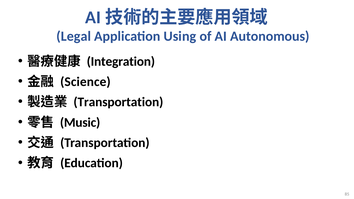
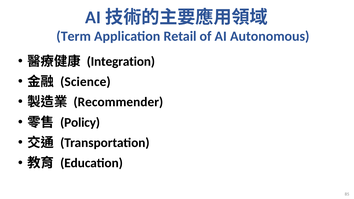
Legal: Legal -> Term
Using: Using -> Retail
Transportation at (118, 102): Transportation -> Recommender
Music: Music -> Policy
